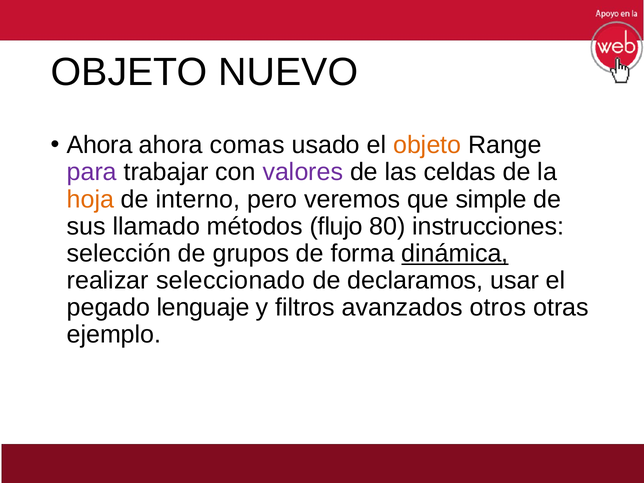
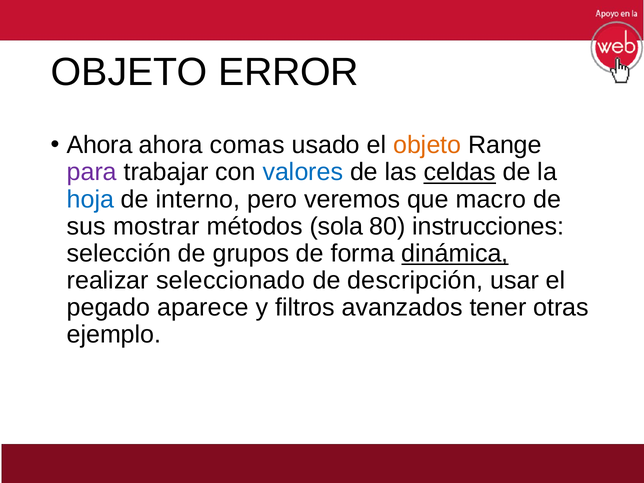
NUEVO: NUEVO -> ERROR
valores colour: purple -> blue
celdas underline: none -> present
hoja colour: orange -> blue
simple: simple -> macro
llamado: llamado -> mostrar
flujo: flujo -> sola
declaramos: declaramos -> descripción
lenguaje: lenguaje -> aparece
otros: otros -> tener
